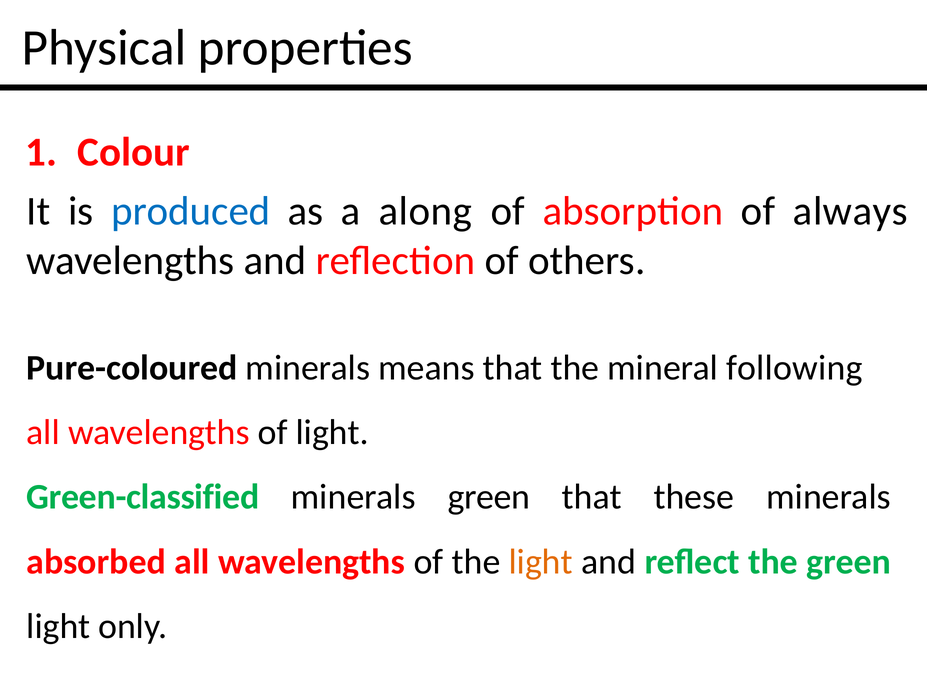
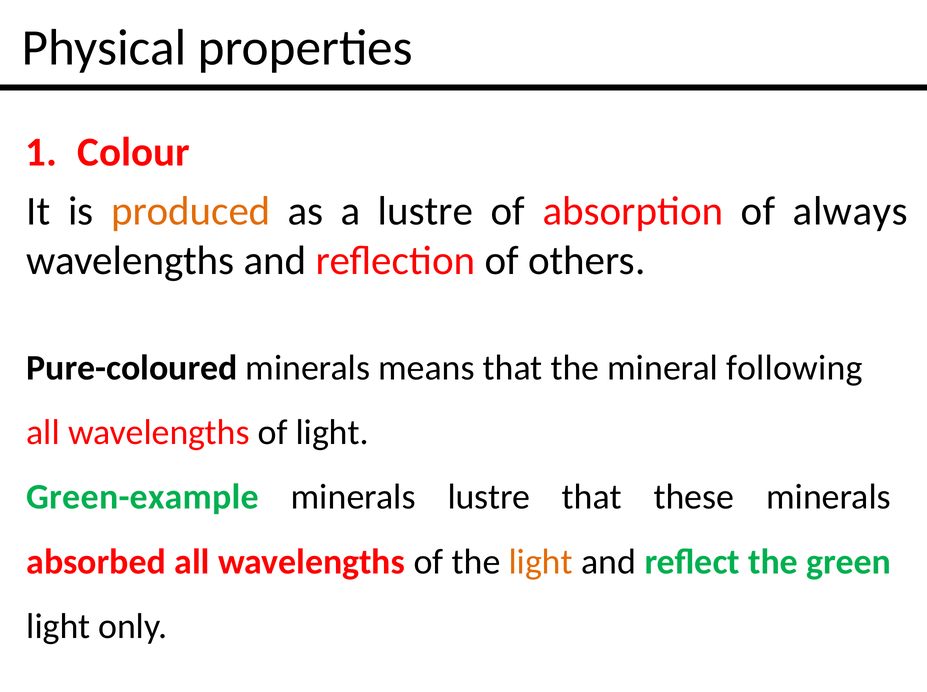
produced colour: blue -> orange
a along: along -> lustre
Green-classified: Green-classified -> Green-example
minerals green: green -> lustre
